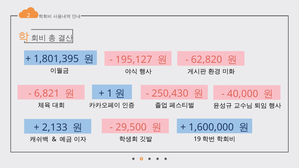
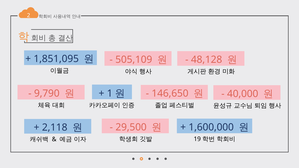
1,801,395: 1,801,395 -> 1,851,095
195,127: 195,127 -> 505,109
62,820: 62,820 -> 48,128
6,821: 6,821 -> 9,790
250,430: 250,430 -> 146,650
2,133: 2,133 -> 2,118
